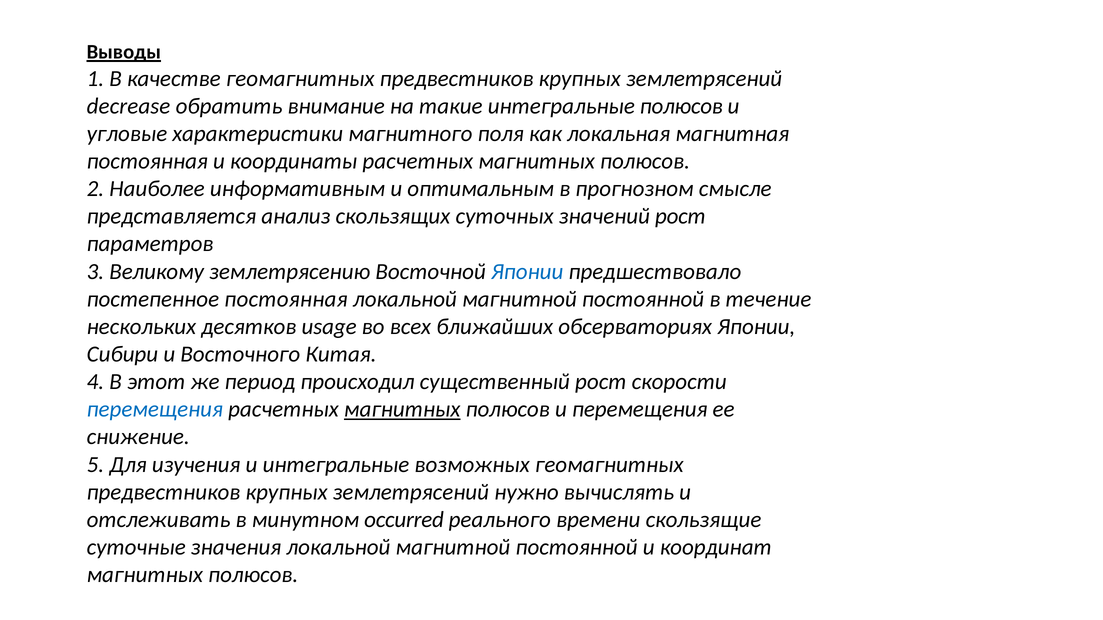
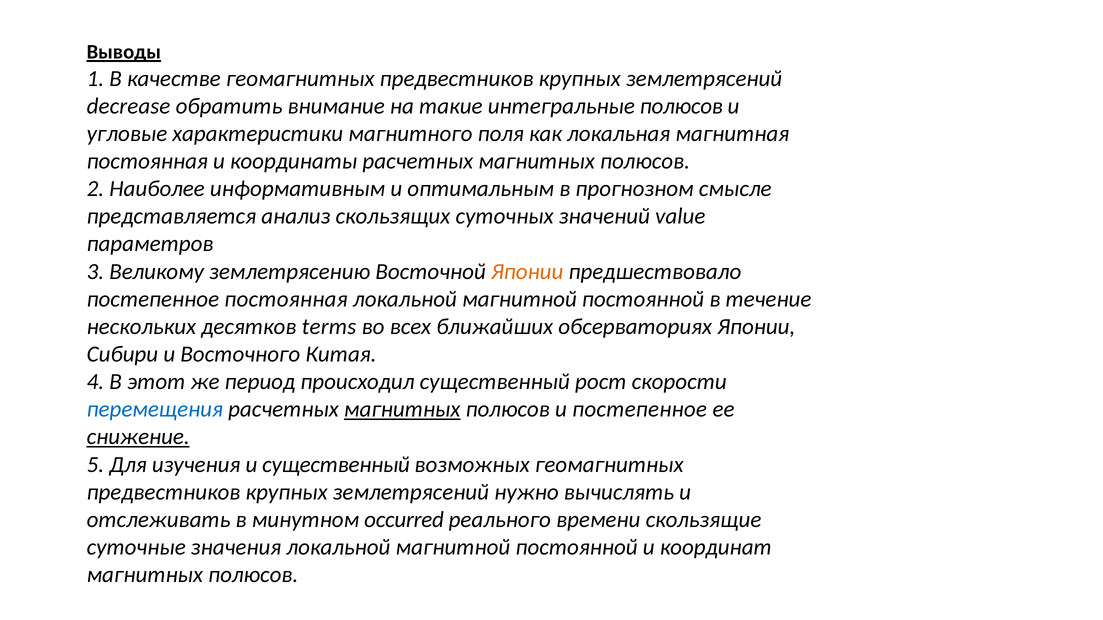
значений рост: рост -> value
Японии at (527, 272) colour: blue -> orange
usage: usage -> terms
и перемещения: перемещения -> постепенное
снижение underline: none -> present
и интегральные: интегральные -> существенный
